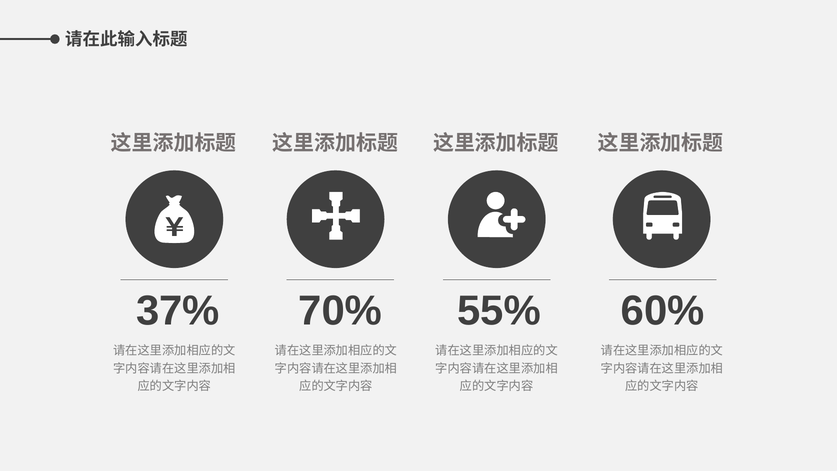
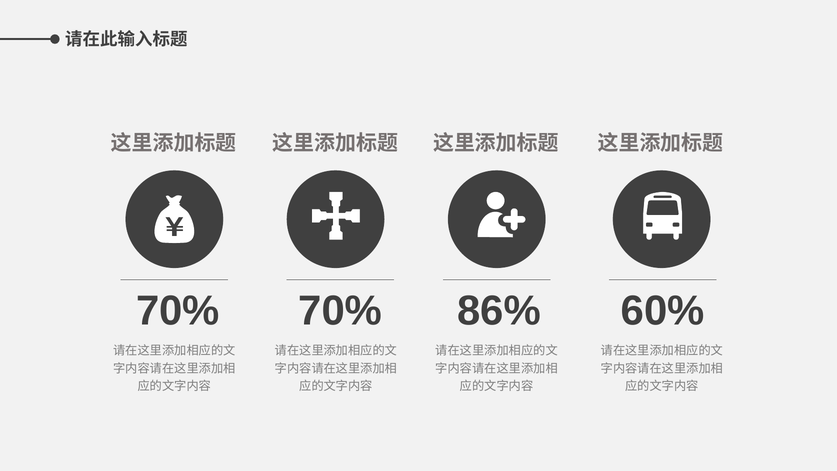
37% at (178, 311): 37% -> 70%
55%: 55% -> 86%
